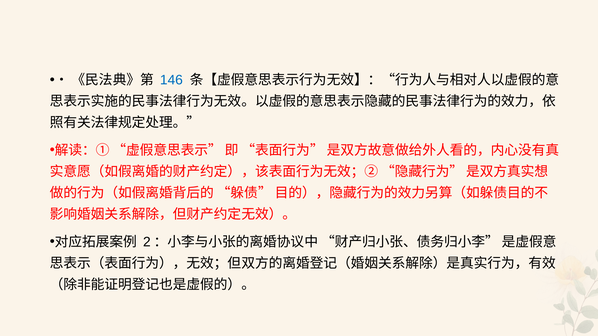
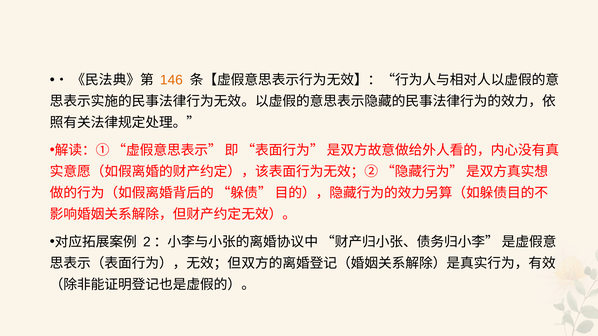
146 colour: blue -> orange
